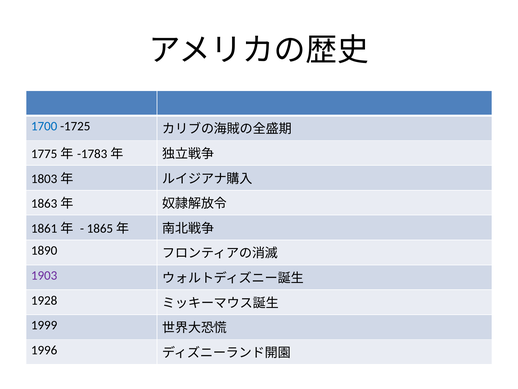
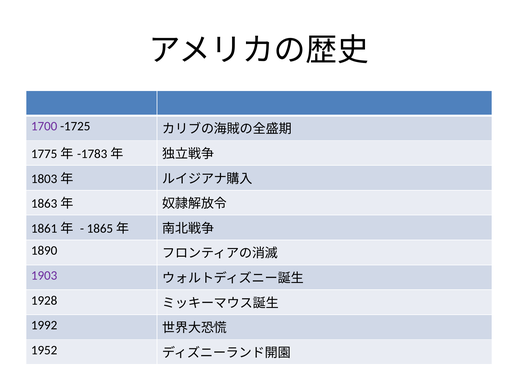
1700 colour: blue -> purple
1999: 1999 -> 1992
1996: 1996 -> 1952
